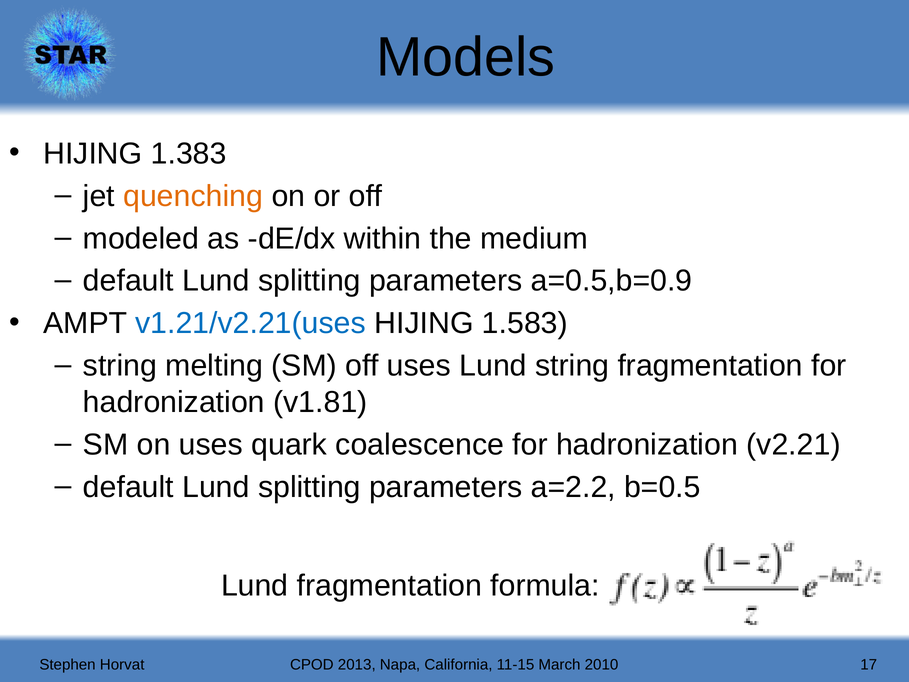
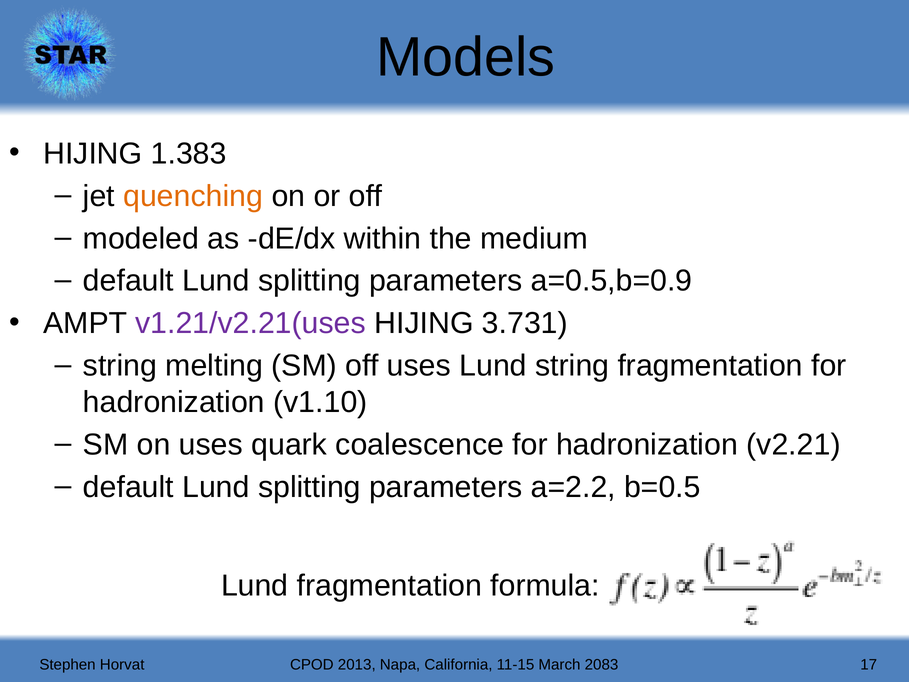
v1.21/v2.21(uses colour: blue -> purple
1.583: 1.583 -> 3.731
v1.81: v1.81 -> v1.10
2010: 2010 -> 2083
